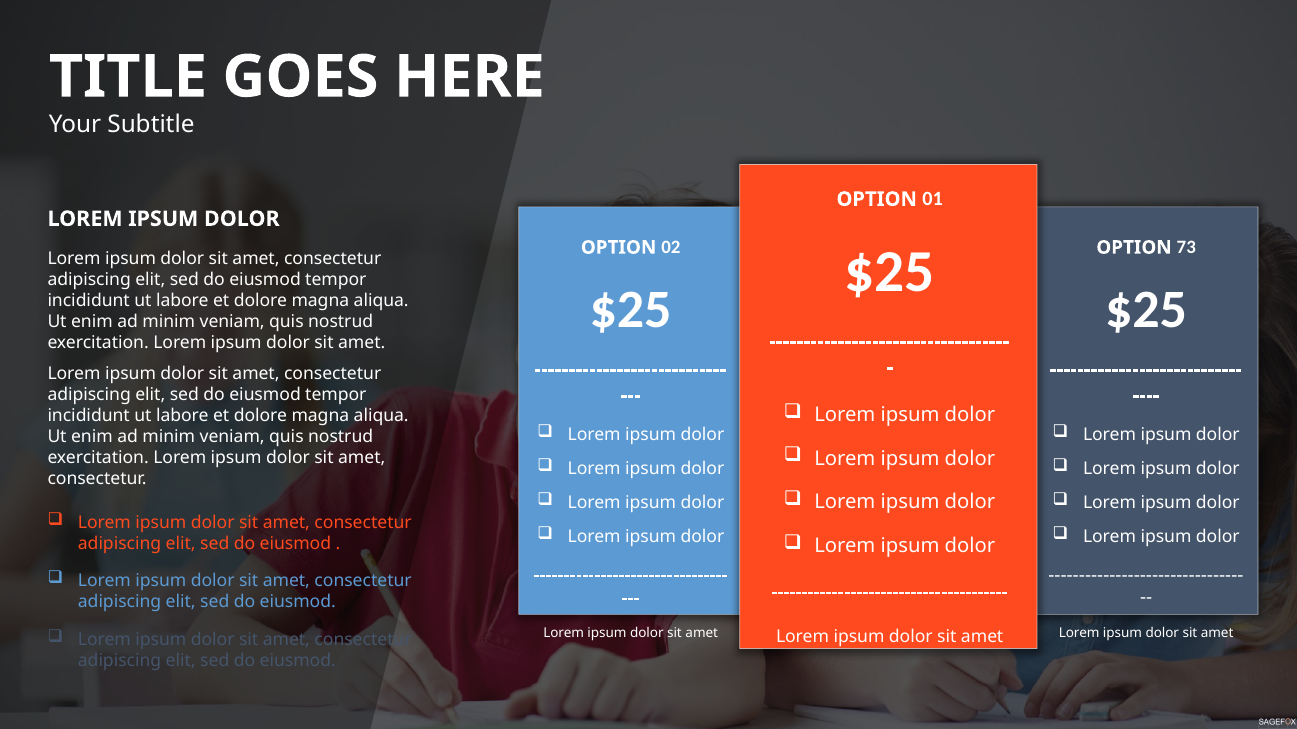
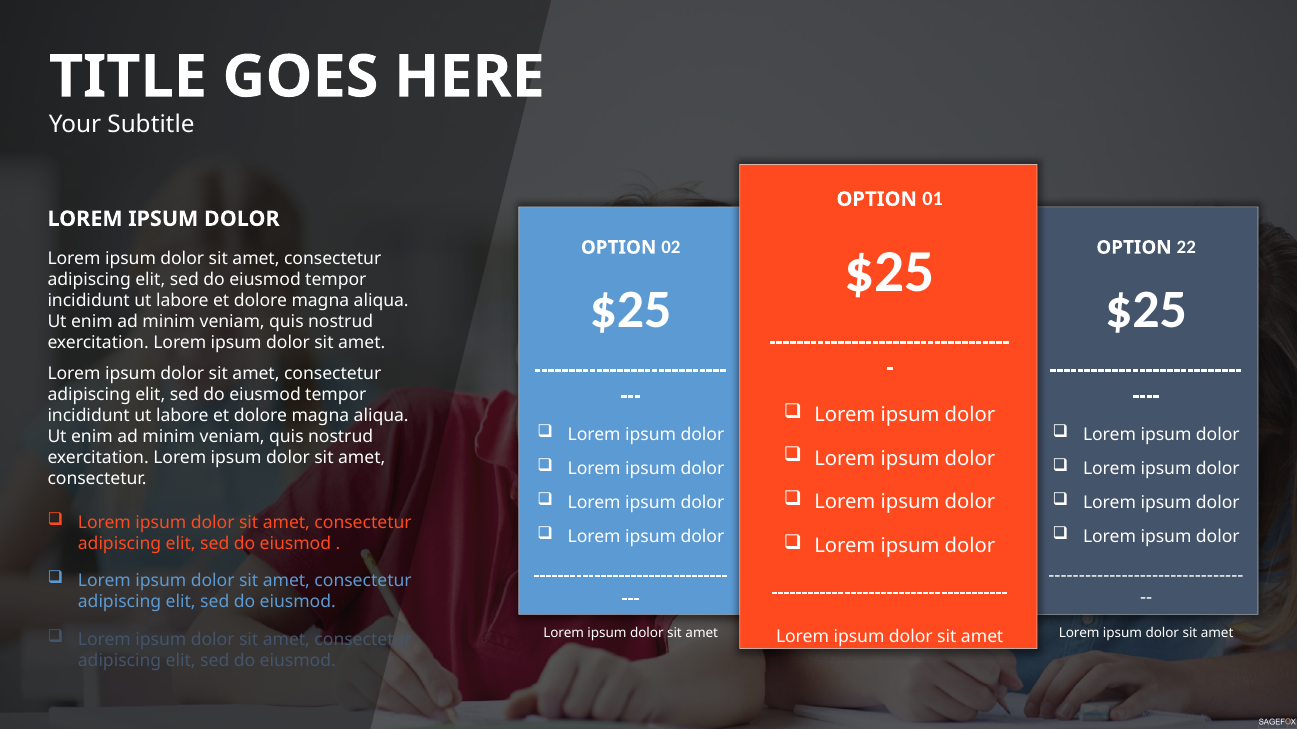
73: 73 -> 22
